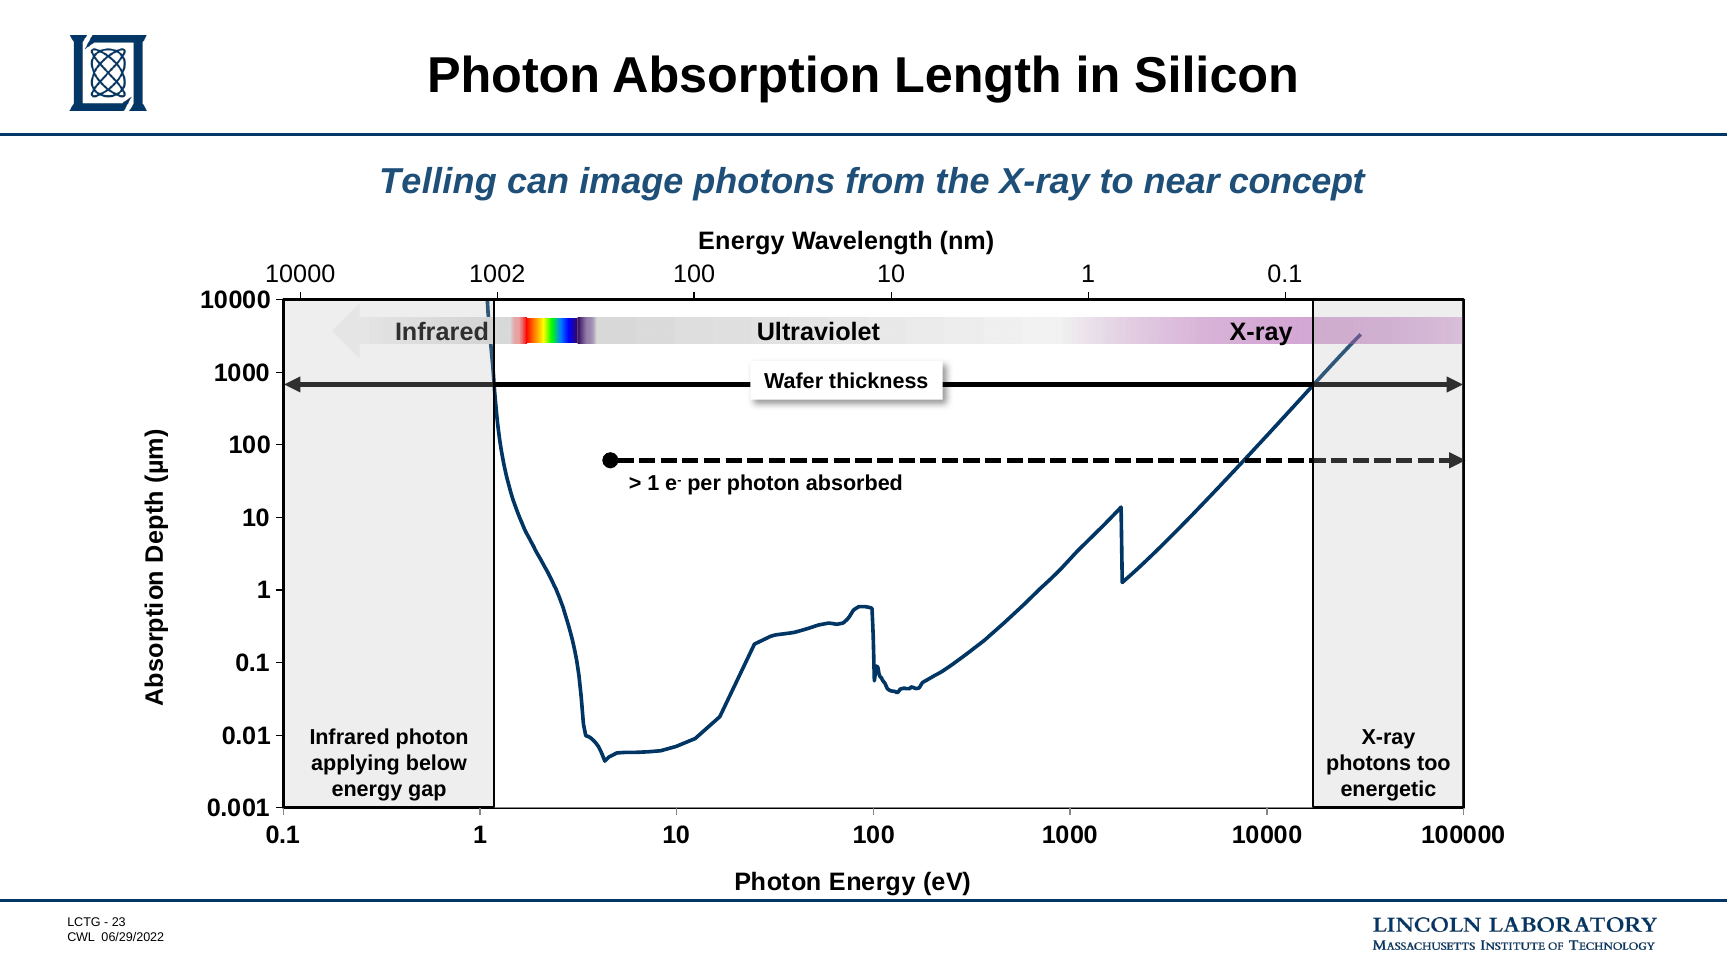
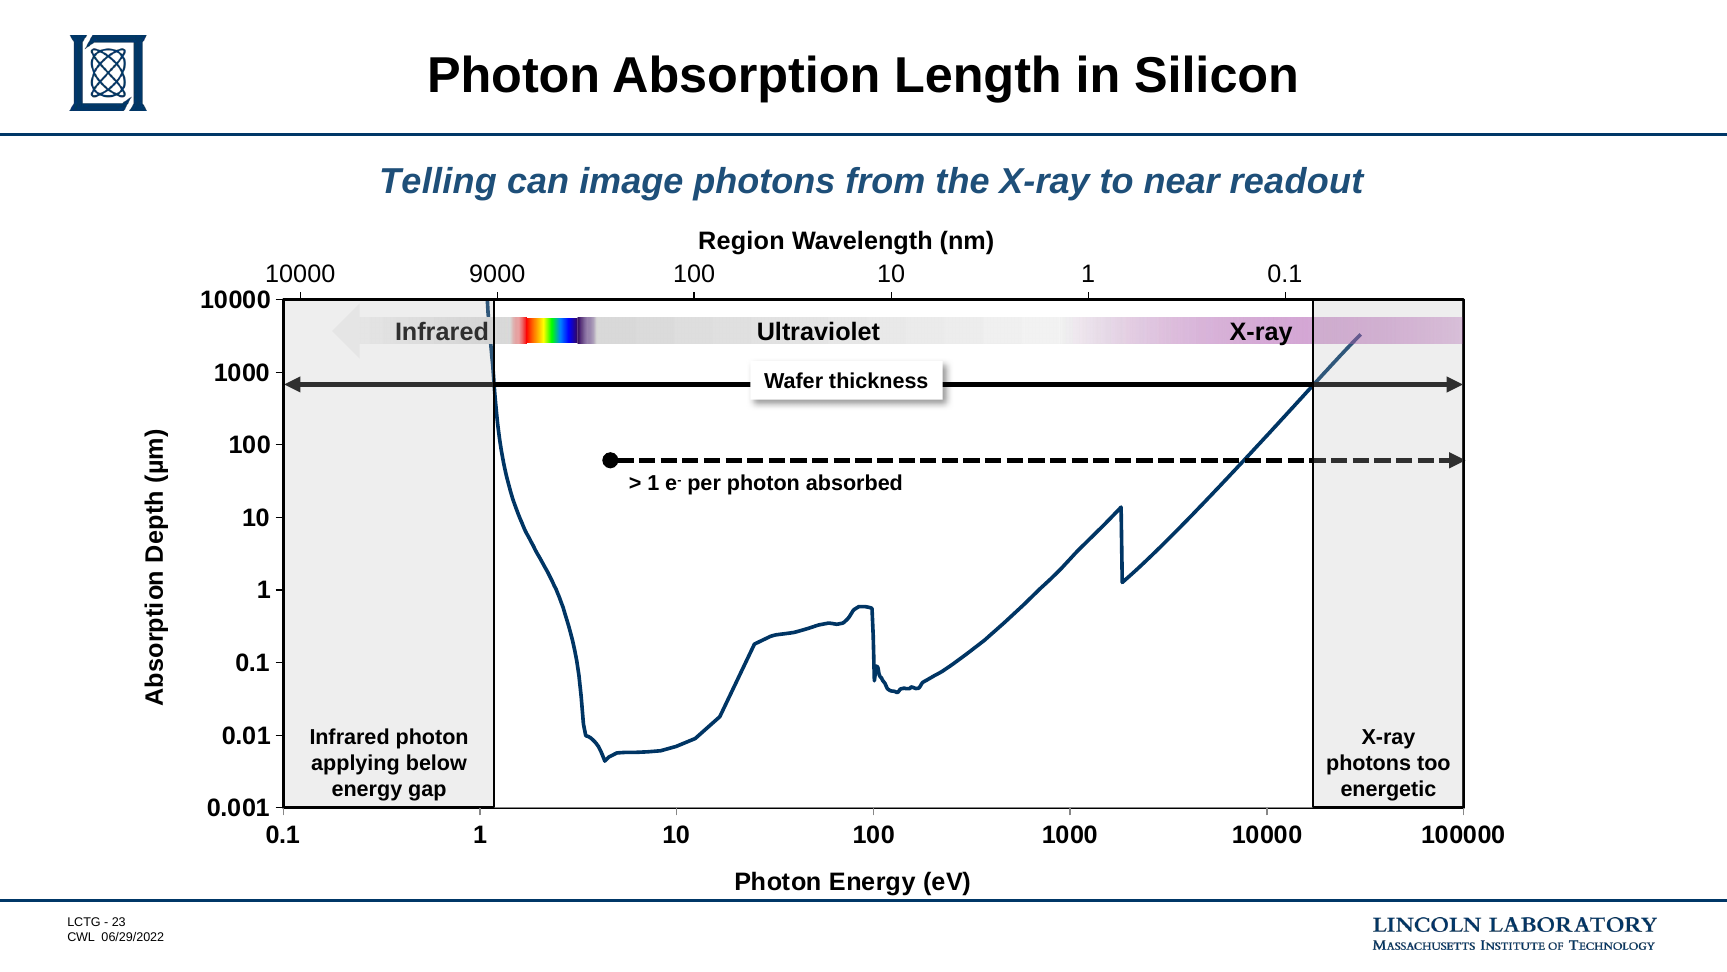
concept: concept -> readout
Energy at (741, 241): Energy -> Region
1002: 1002 -> 9000
